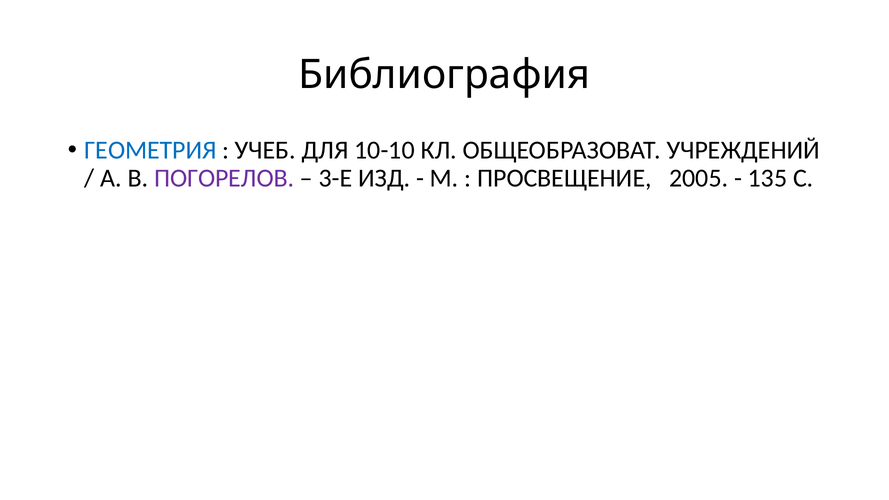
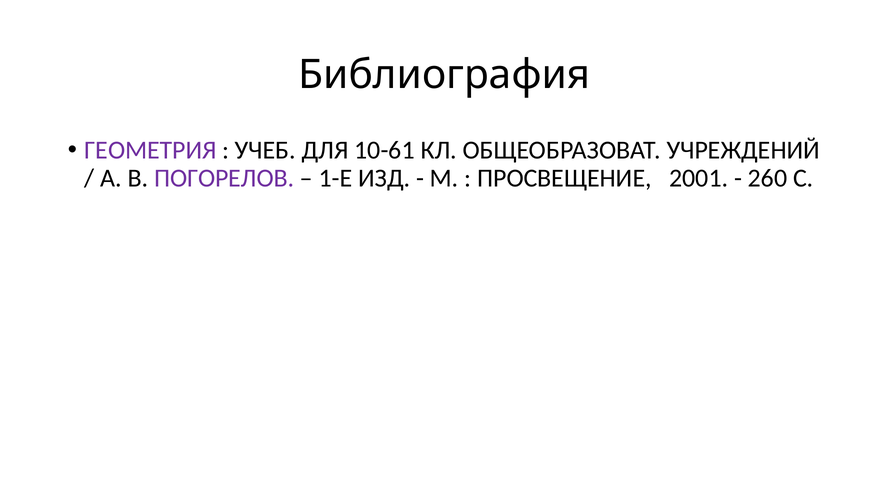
ГЕОМЕТРИЯ colour: blue -> purple
10-10: 10-10 -> 10-61
3-Е: 3-Е -> 1-Е
2005: 2005 -> 2001
135: 135 -> 260
